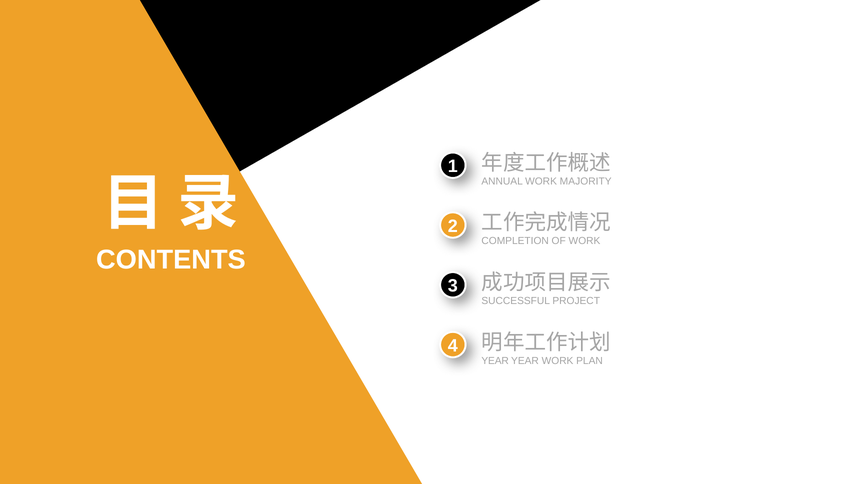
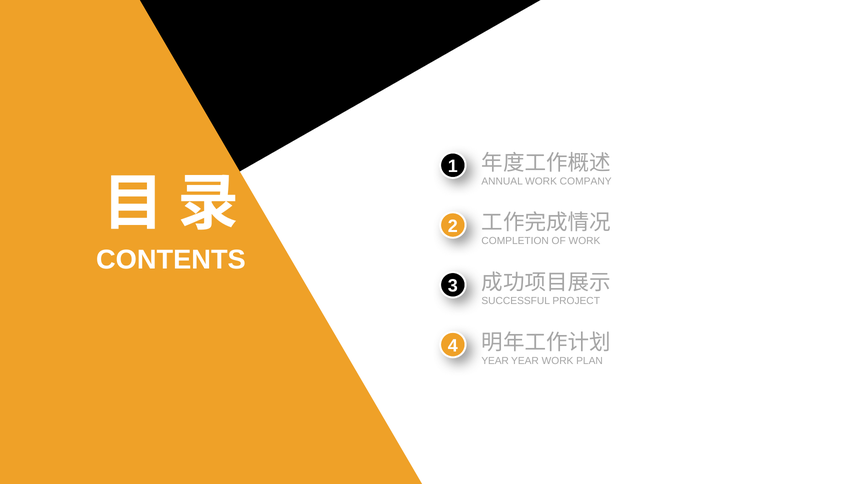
MAJORITY: MAJORITY -> COMPANY
